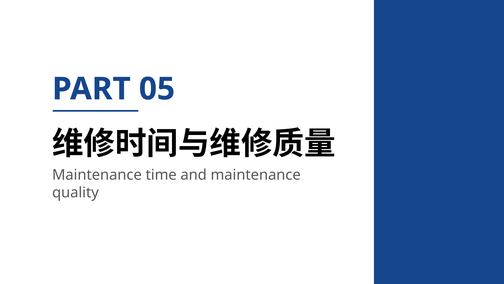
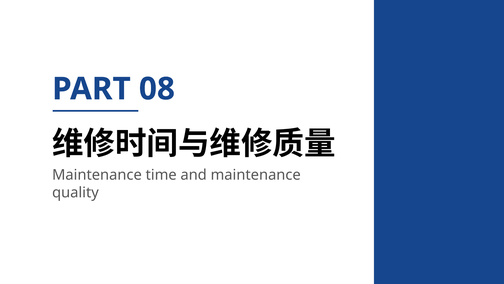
05: 05 -> 08
